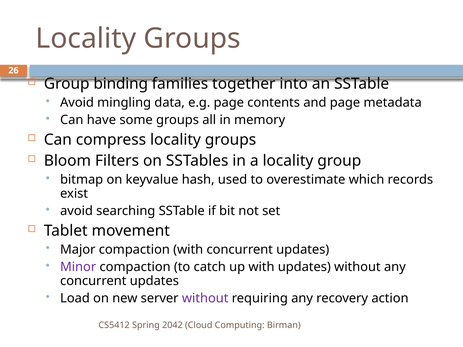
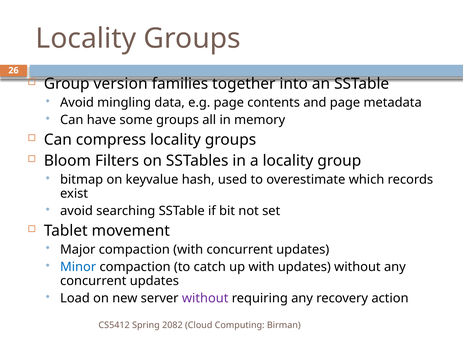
binding: binding -> version
Minor colour: purple -> blue
2042: 2042 -> 2082
